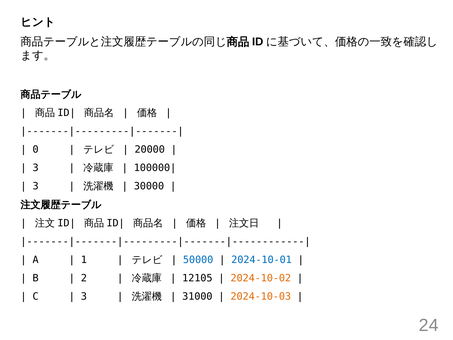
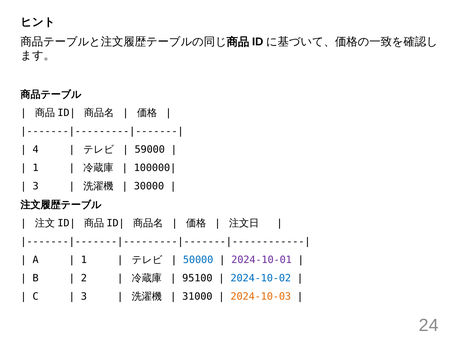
0: 0 -> 4
20000: 20000 -> 59000
3 at (36, 168): 3 -> 1
2024-10-01 colour: blue -> purple
12105: 12105 -> 95100
2024-10-02 colour: orange -> blue
